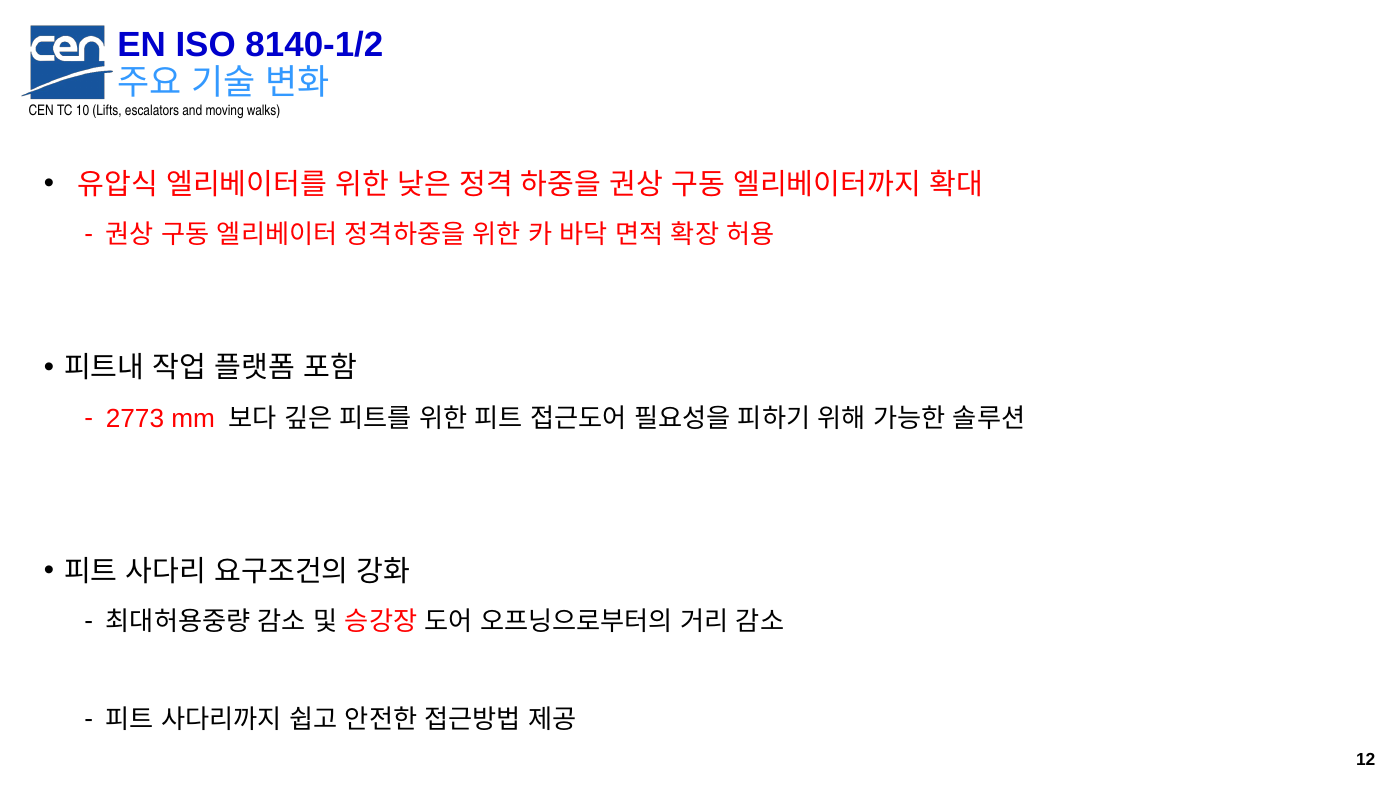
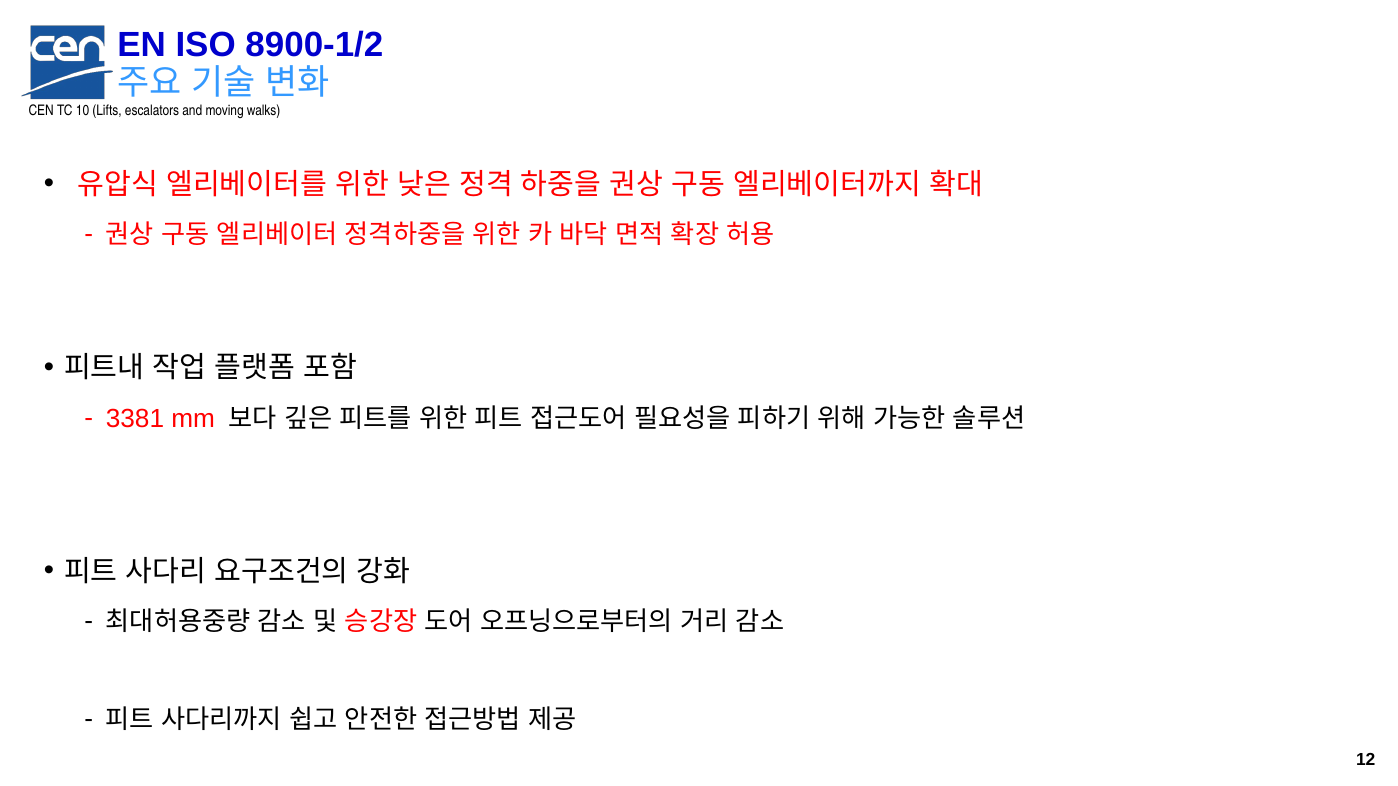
8140-1/2: 8140-1/2 -> 8900-1/2
2773: 2773 -> 3381
